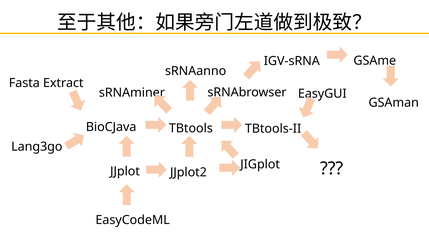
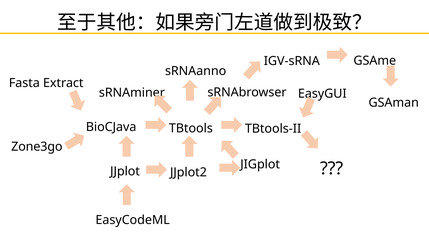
Lang3go: Lang3go -> Zone3go
